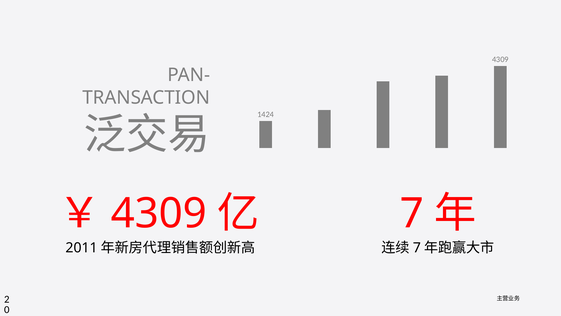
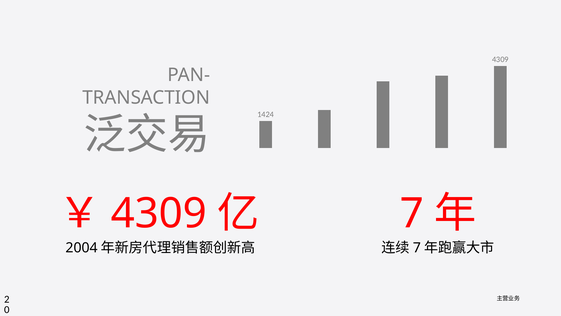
2011: 2011 -> 2004
